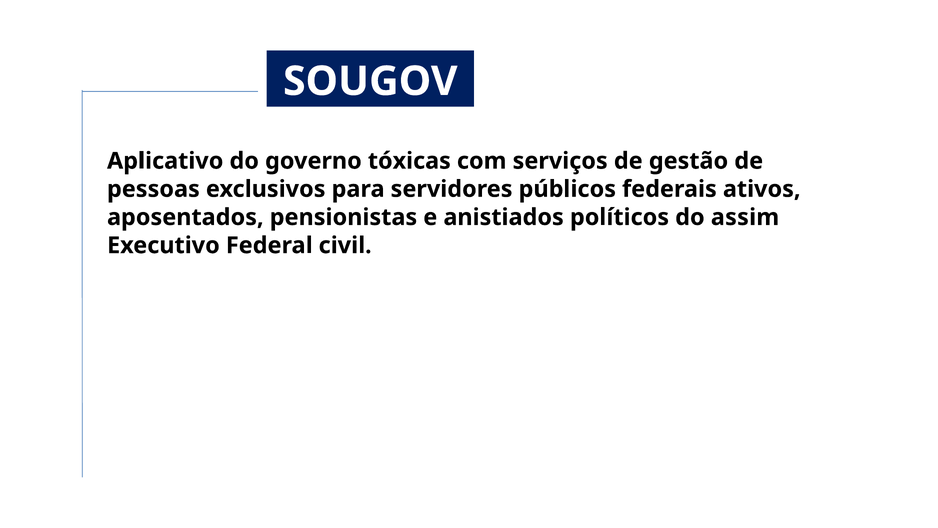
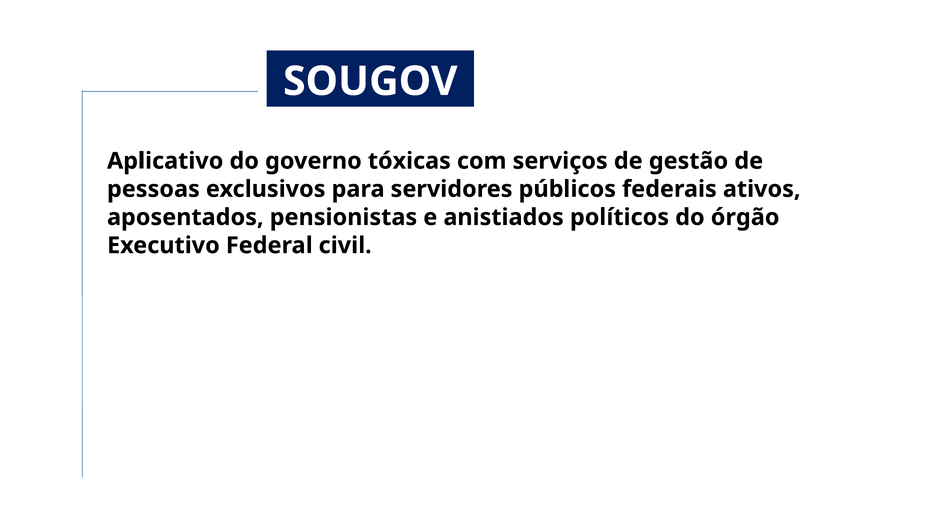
assim: assim -> órgão
